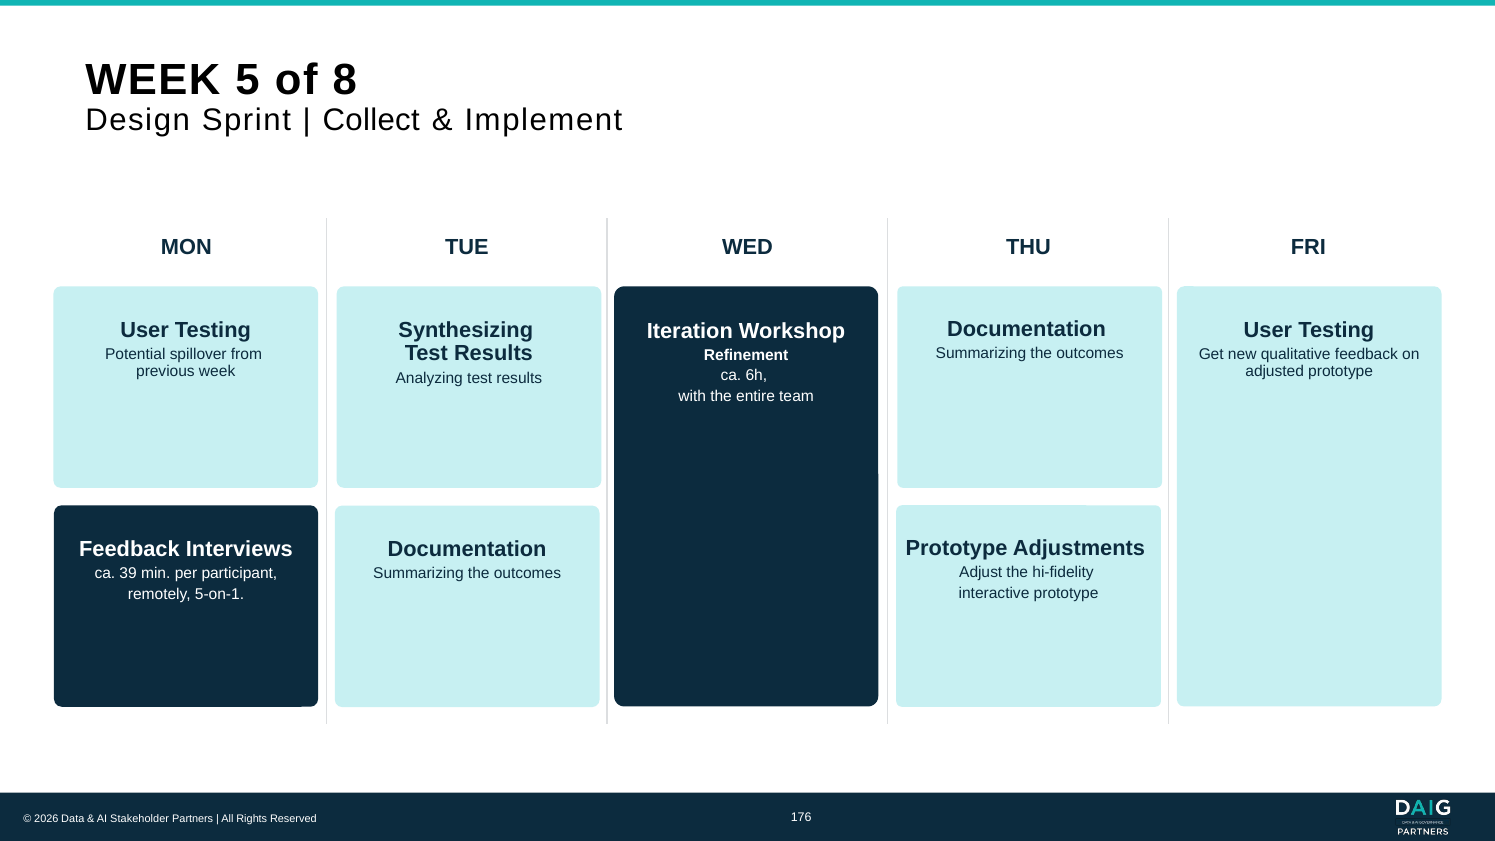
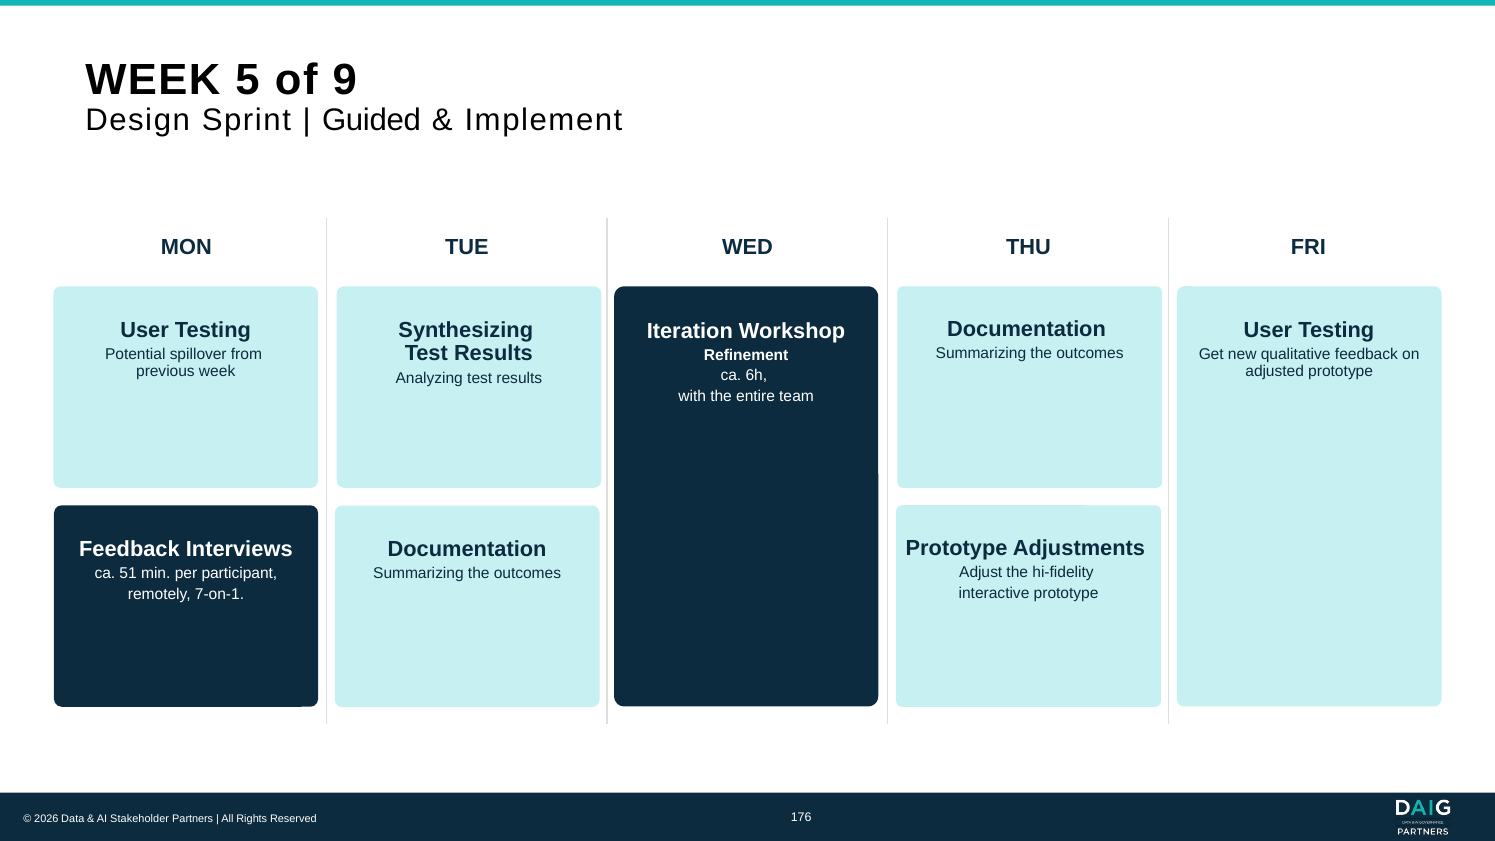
8: 8 -> 9
Collect: Collect -> Guided
39: 39 -> 51
5-on-1: 5-on-1 -> 7-on-1
